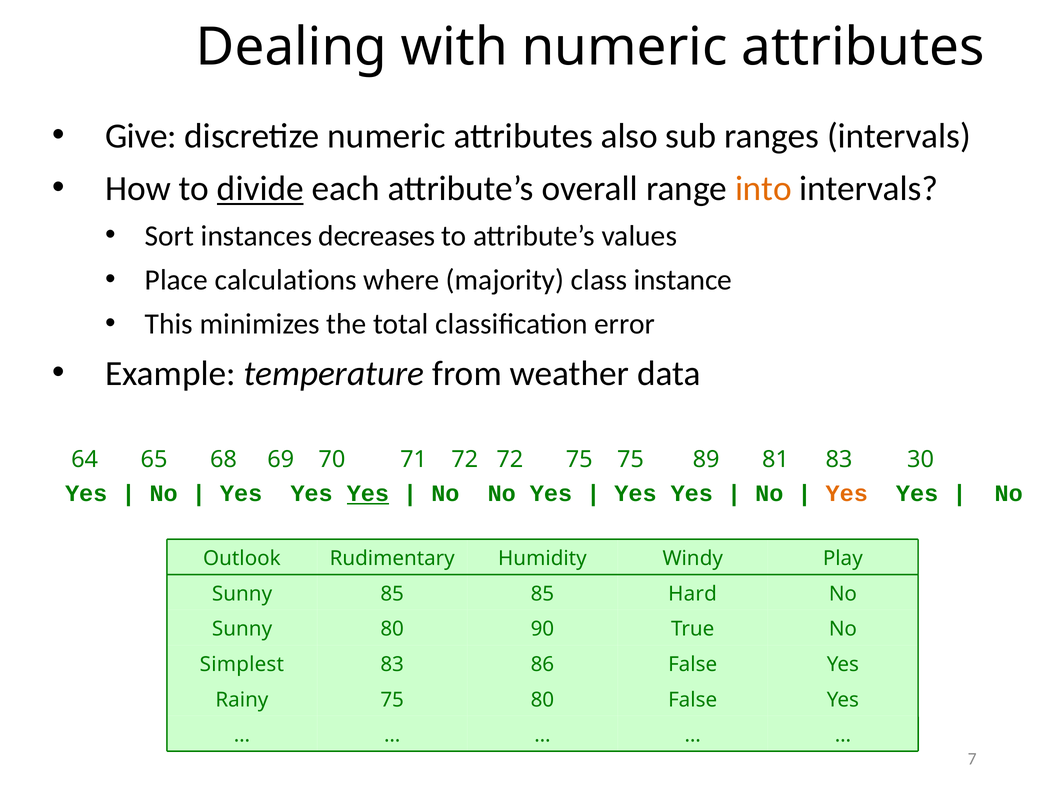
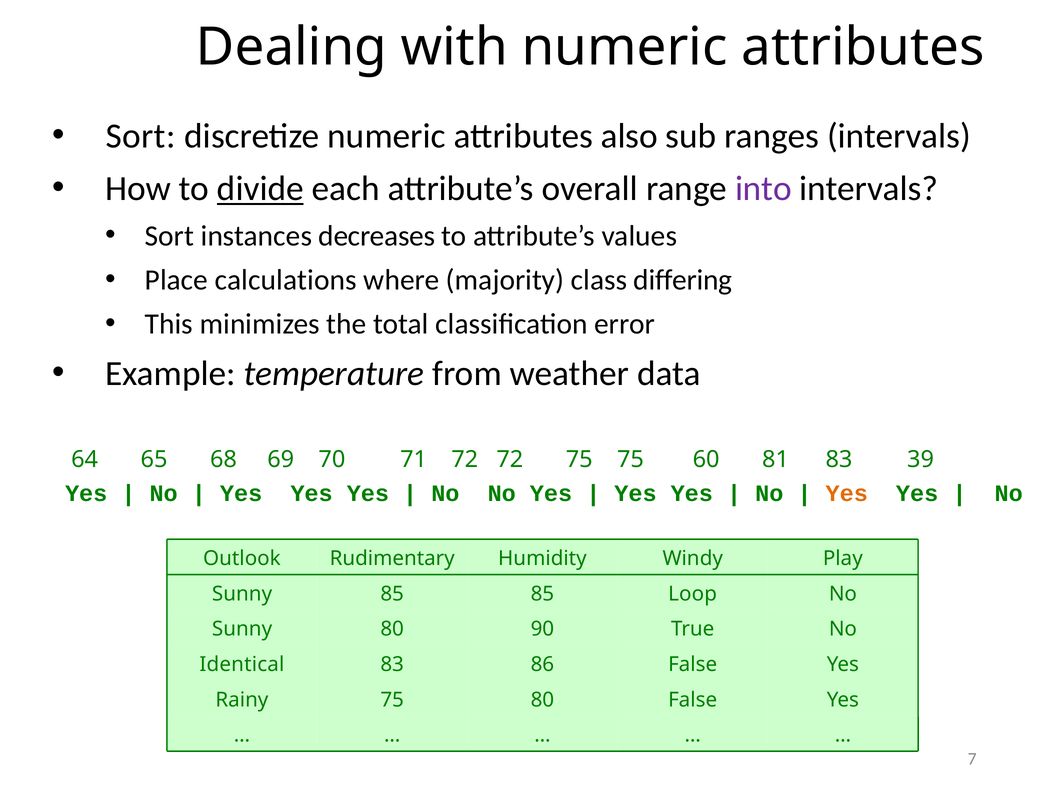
Give at (141, 136): Give -> Sort
into colour: orange -> purple
instance: instance -> differing
89: 89 -> 60
30: 30 -> 39
Yes at (368, 493) underline: present -> none
Hard: Hard -> Loop
Simplest: Simplest -> Identical
